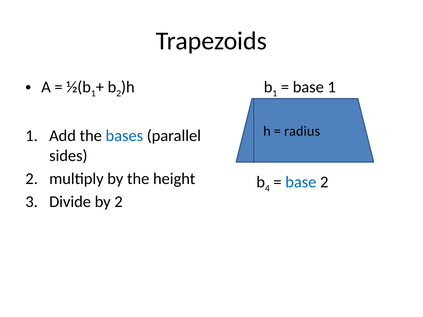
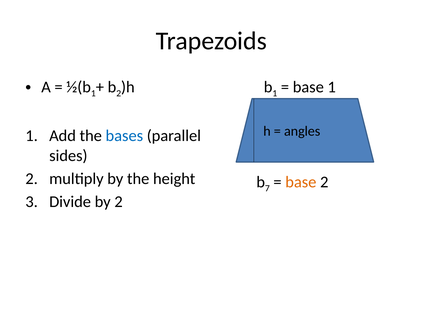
radius: radius -> angles
4: 4 -> 7
base at (301, 182) colour: blue -> orange
